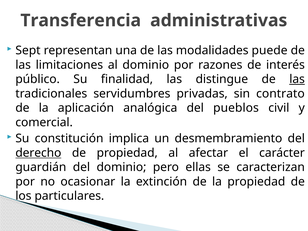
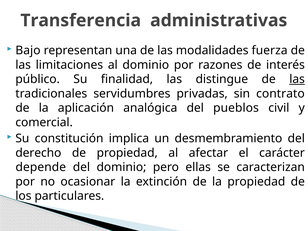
Sept: Sept -> Bajo
puede: puede -> fuerza
derecho underline: present -> none
guardián: guardián -> depende
